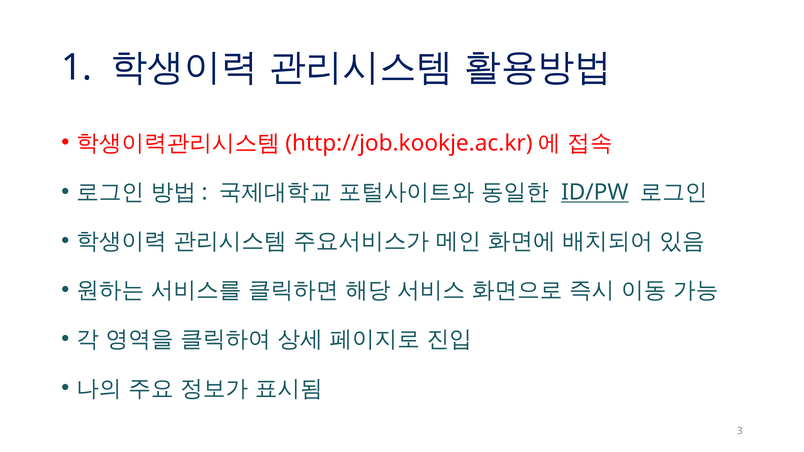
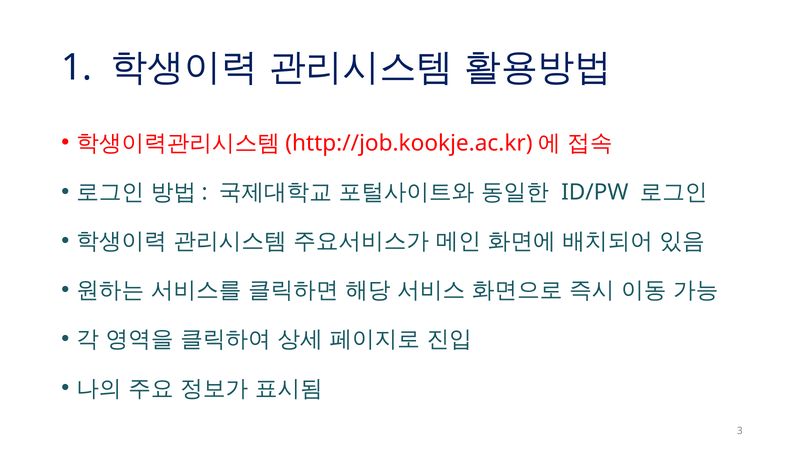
ID/PW underline: present -> none
